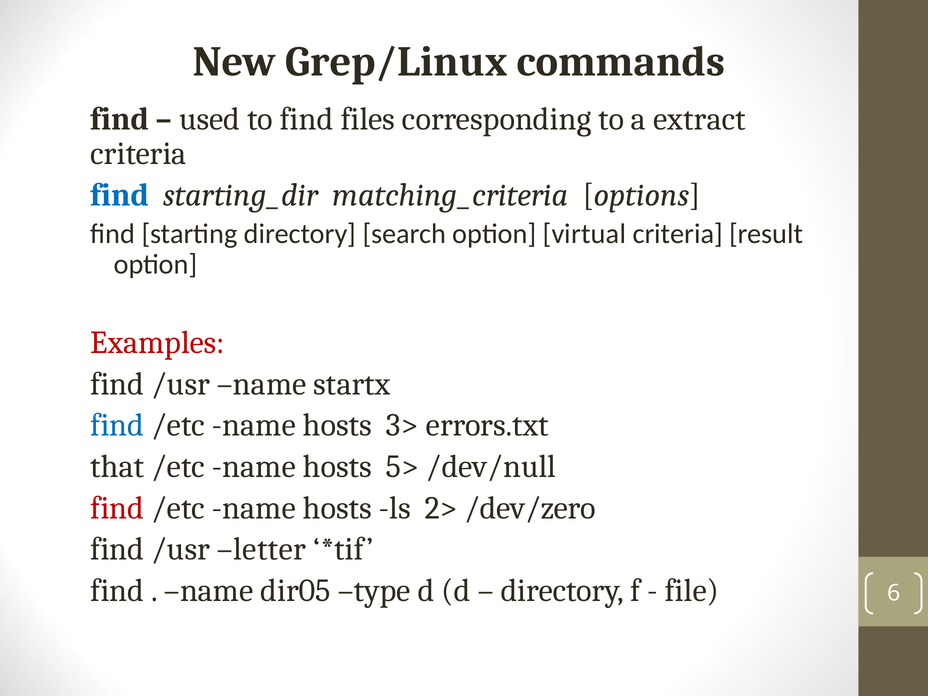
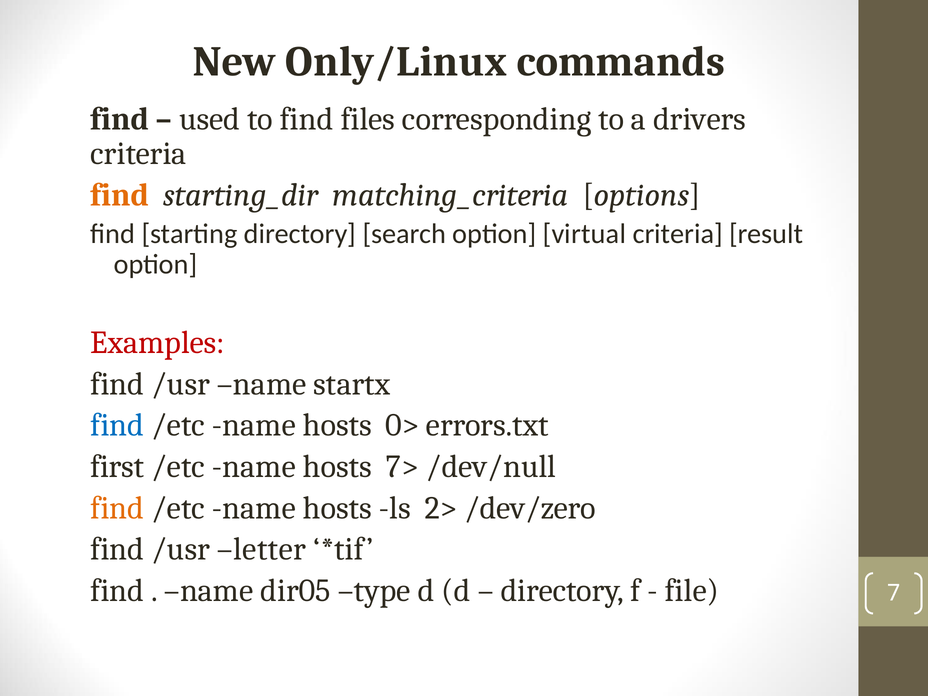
Grep/Linux: Grep/Linux -> Only/Linux
extract: extract -> drivers
find at (120, 195) colour: blue -> orange
3>: 3> -> 0>
that: that -> first
5>: 5> -> 7>
find at (117, 508) colour: red -> orange
6: 6 -> 7
